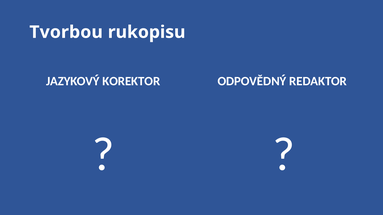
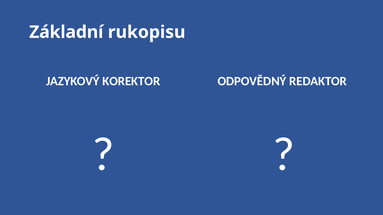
Tvorbou: Tvorbou -> Základní
